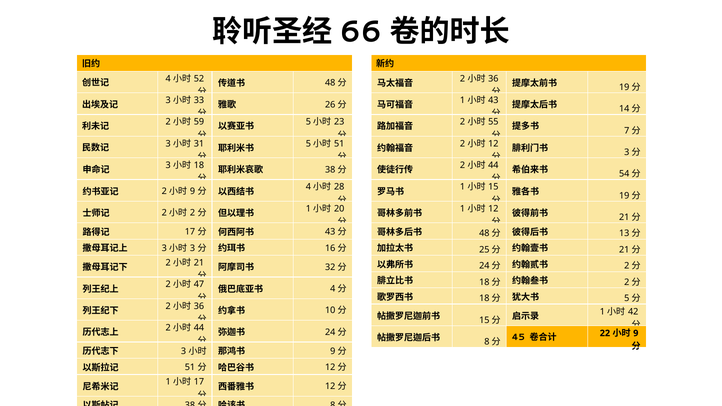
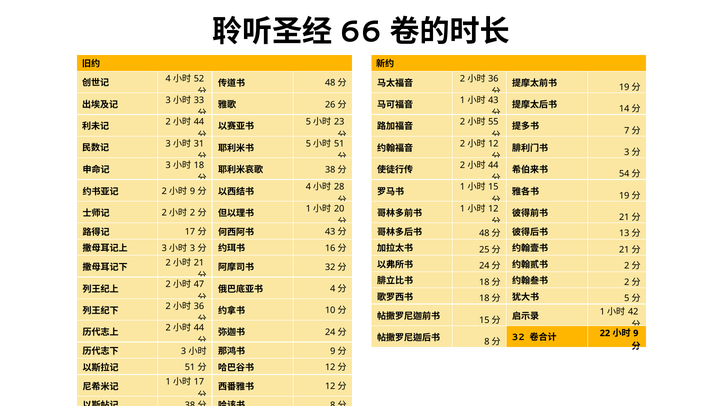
59 at (199, 122): 59 -> 44
45 at (518, 337): 45 -> 32
